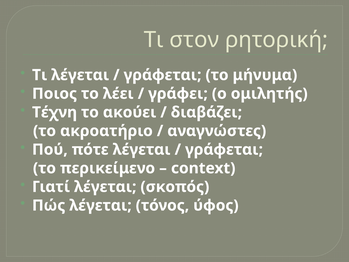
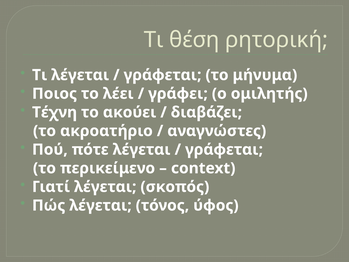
στον: στον -> θέση
